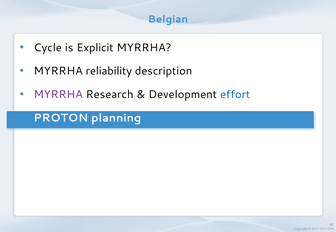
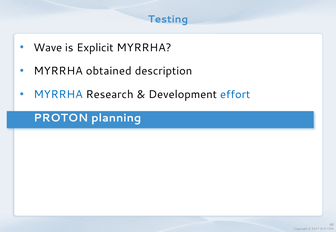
Belgian: Belgian -> Testing
Cycle: Cycle -> Wave
reliability: reliability -> obtained
MYRRHA at (58, 95) colour: purple -> blue
